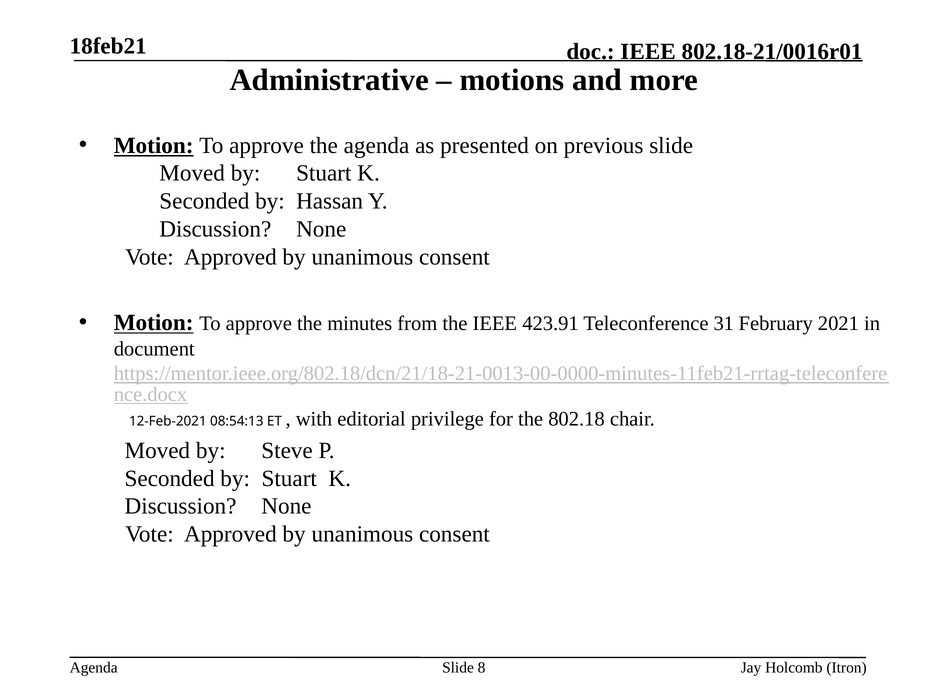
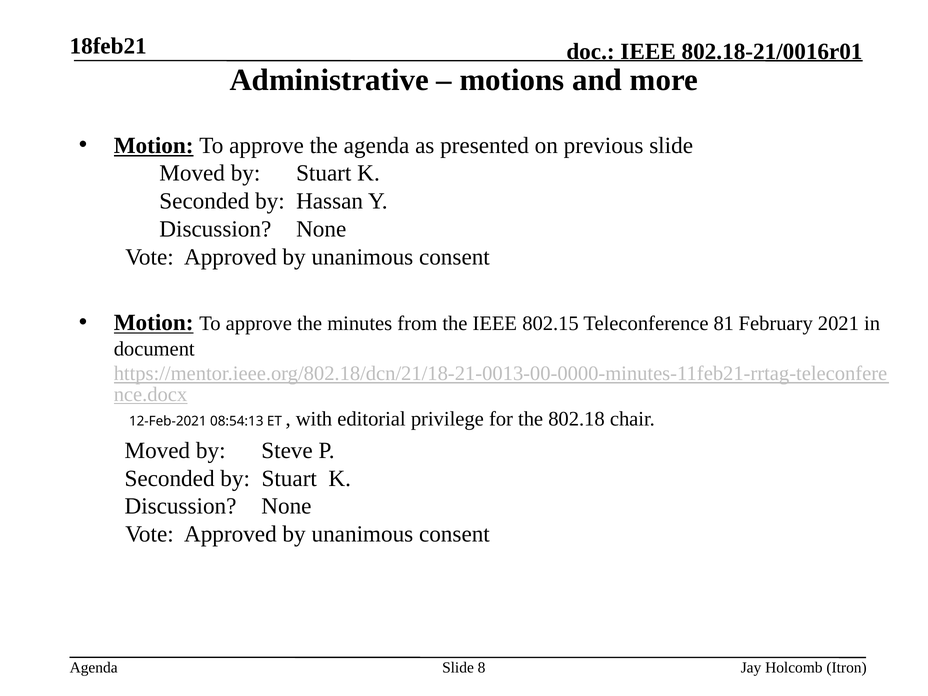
423.91: 423.91 -> 802.15
31: 31 -> 81
